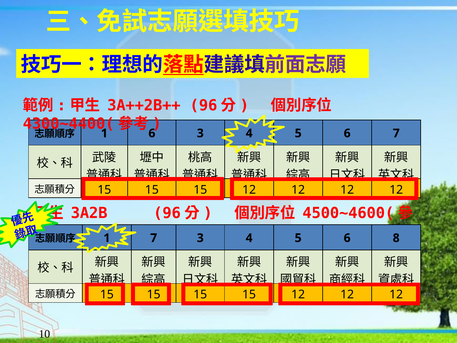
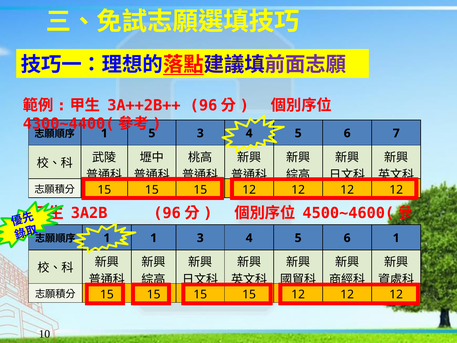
1 6: 6 -> 5
7 at (154, 238): 7 -> 1
6 8: 8 -> 1
